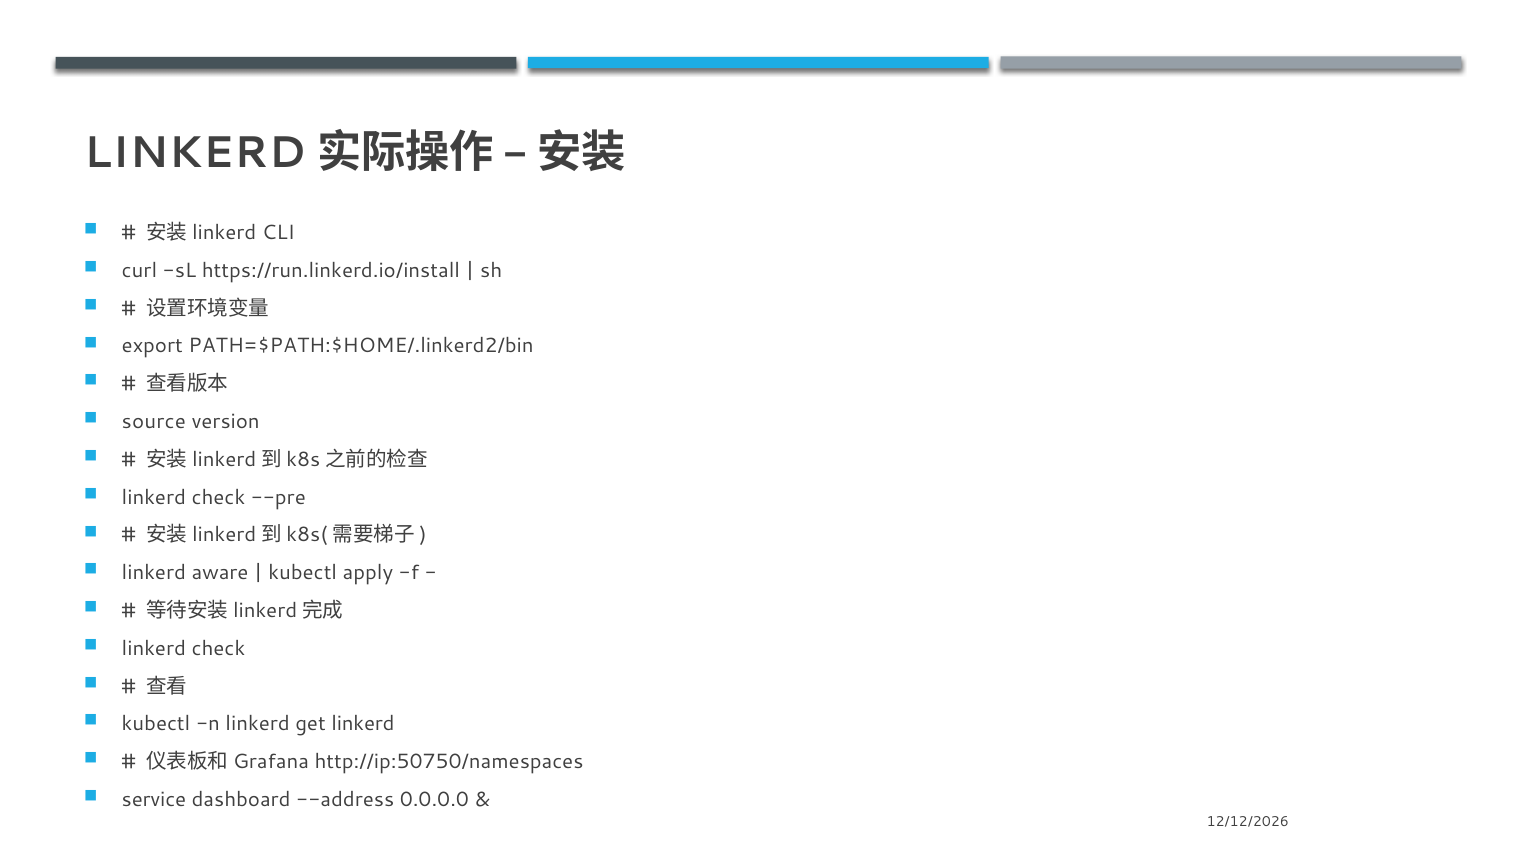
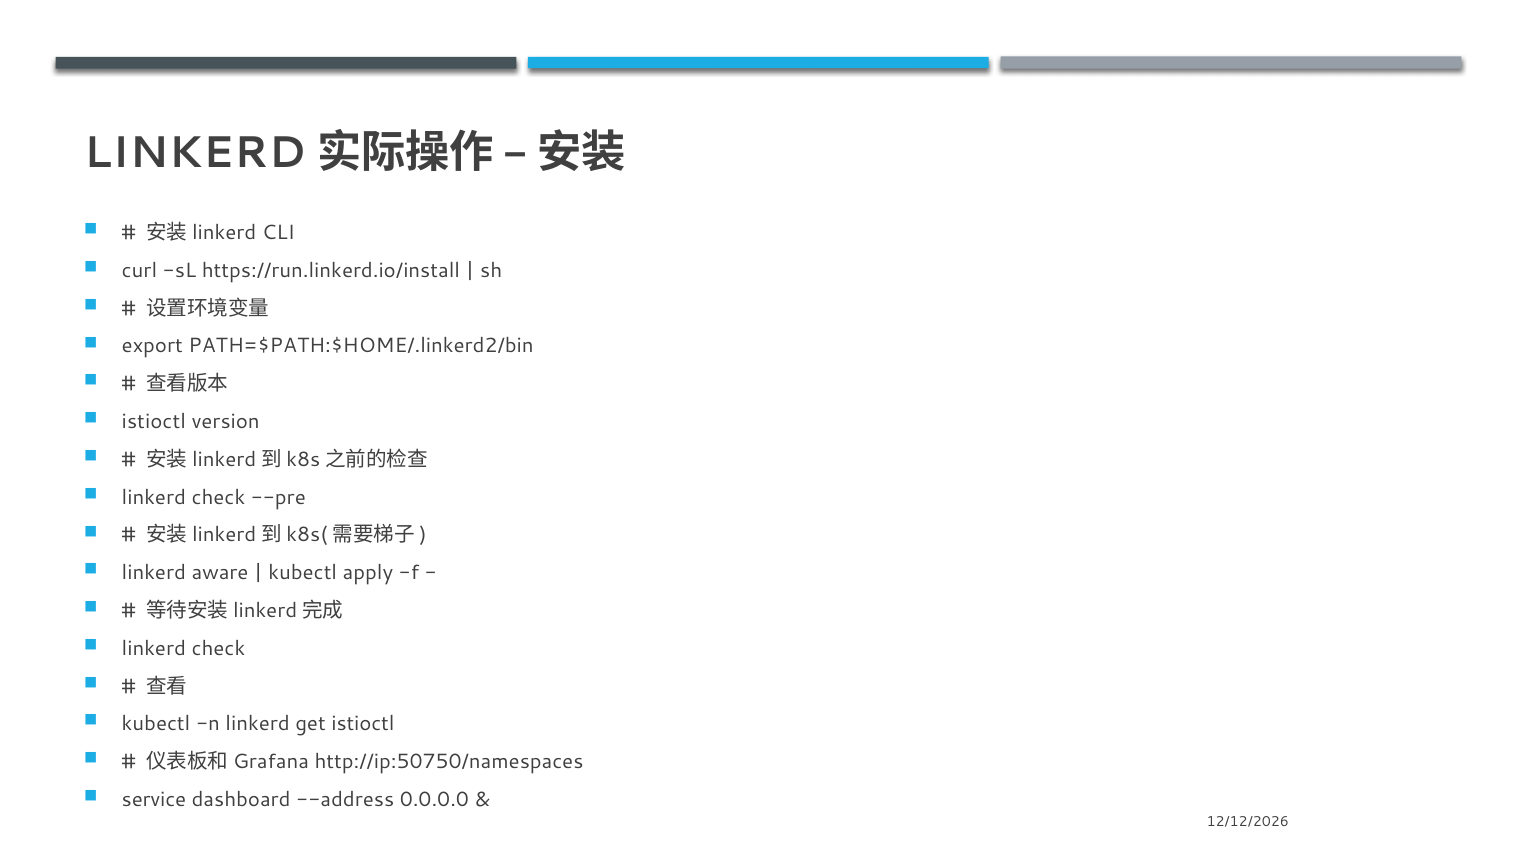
source at (154, 421): source -> istioctl
get linkerd: linkerd -> istioctl
